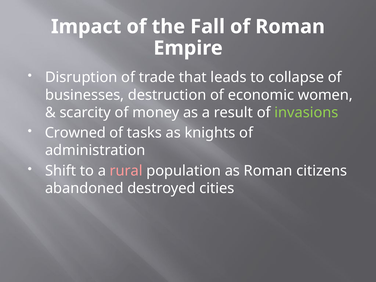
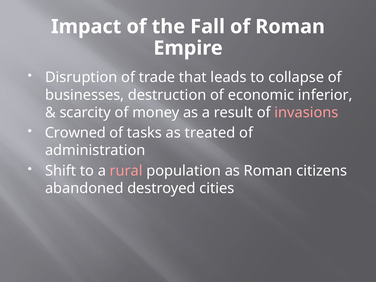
women: women -> inferior
invasions colour: light green -> pink
knights: knights -> treated
